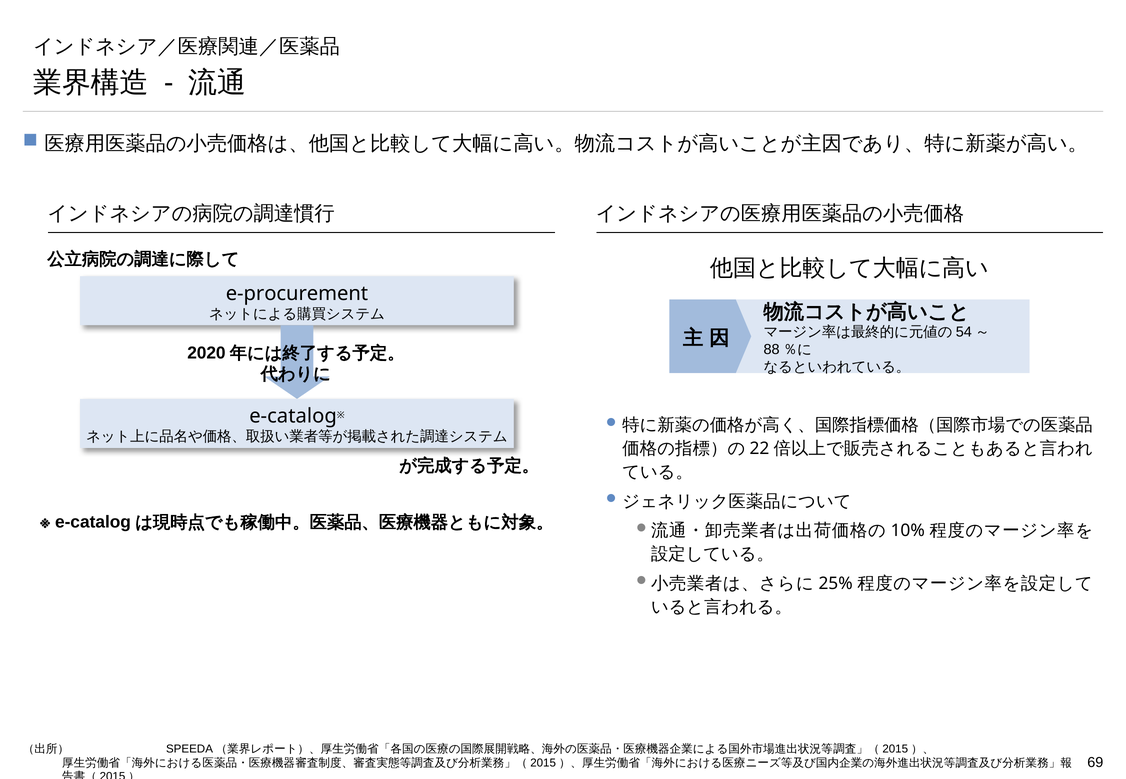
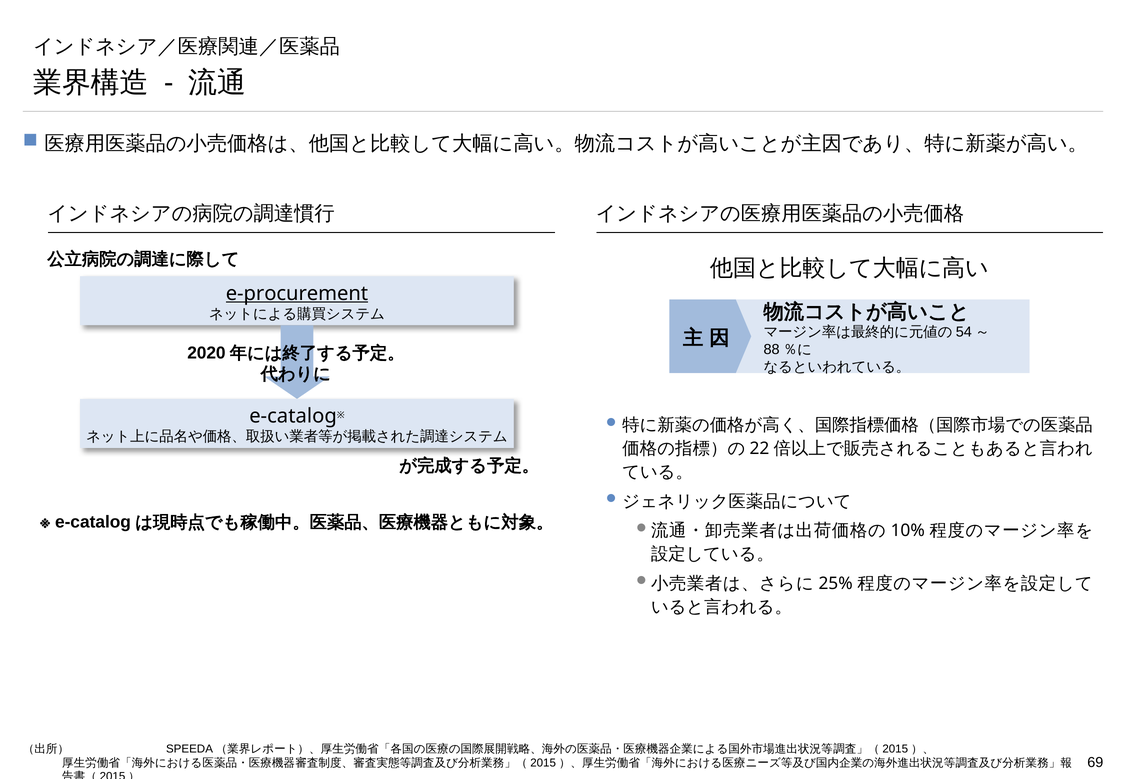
e-procurement underline: none -> present
